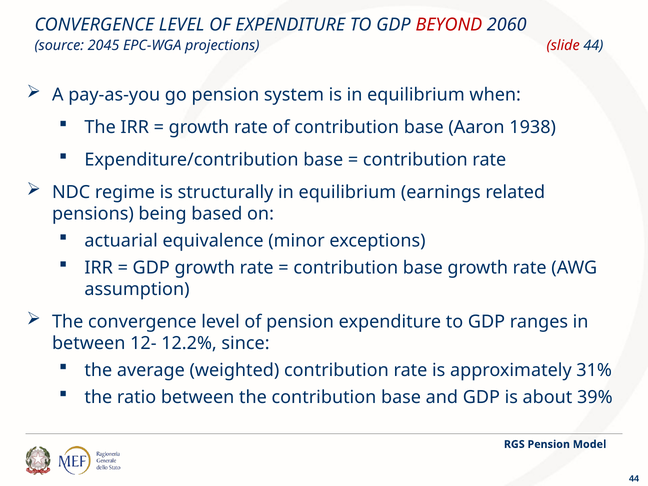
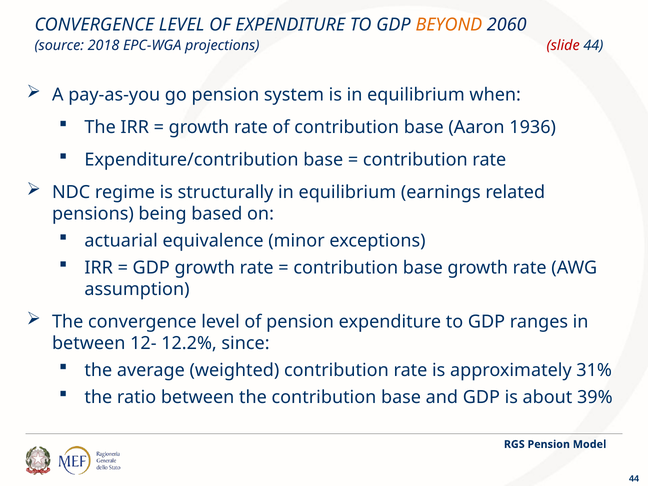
BEYOND colour: red -> orange
2045: 2045 -> 2018
1938: 1938 -> 1936
